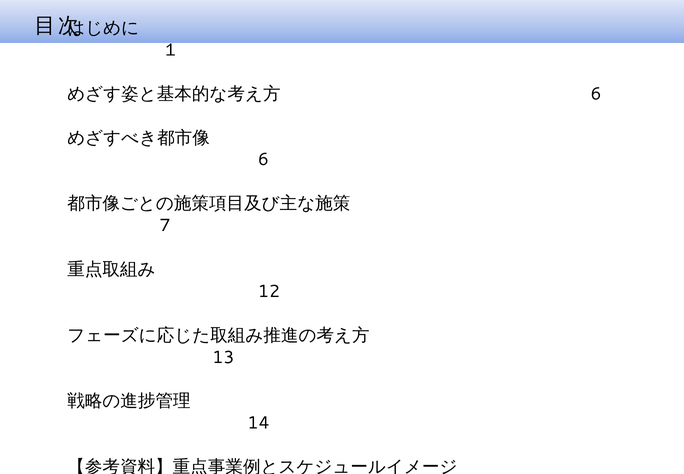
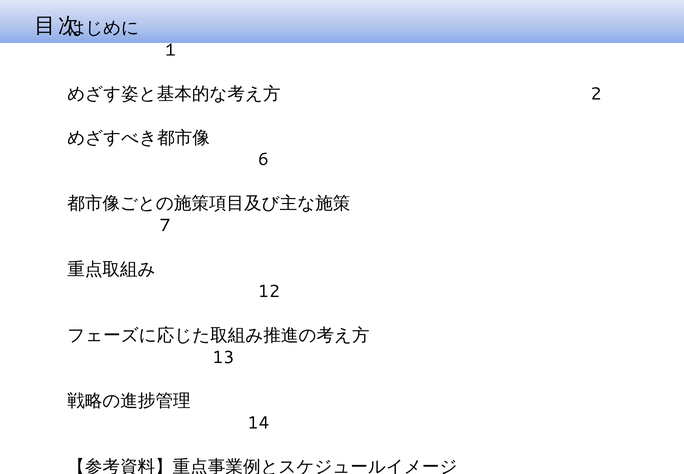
6 at (596, 94): 6 -> 2
